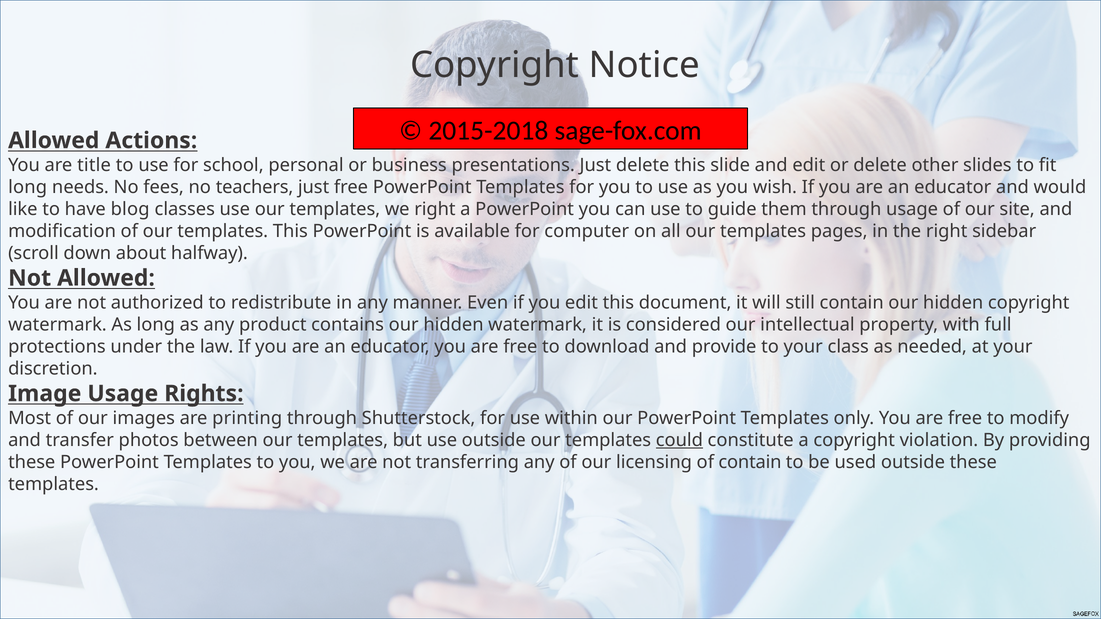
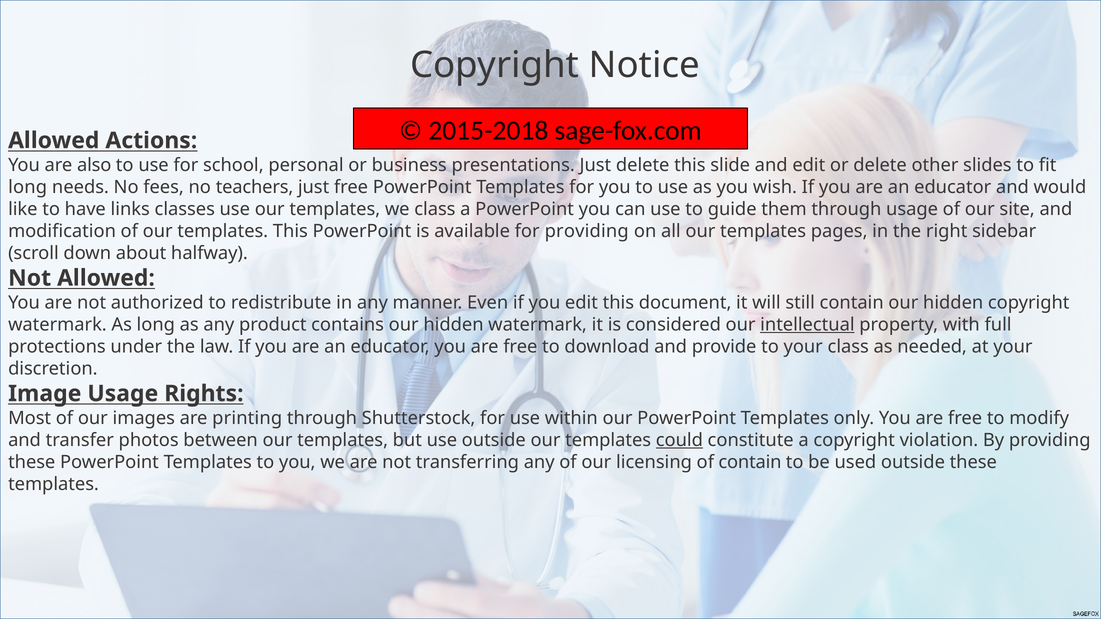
title: title -> also
blog: blog -> links
we right: right -> class
for computer: computer -> providing
intellectual underline: none -> present
